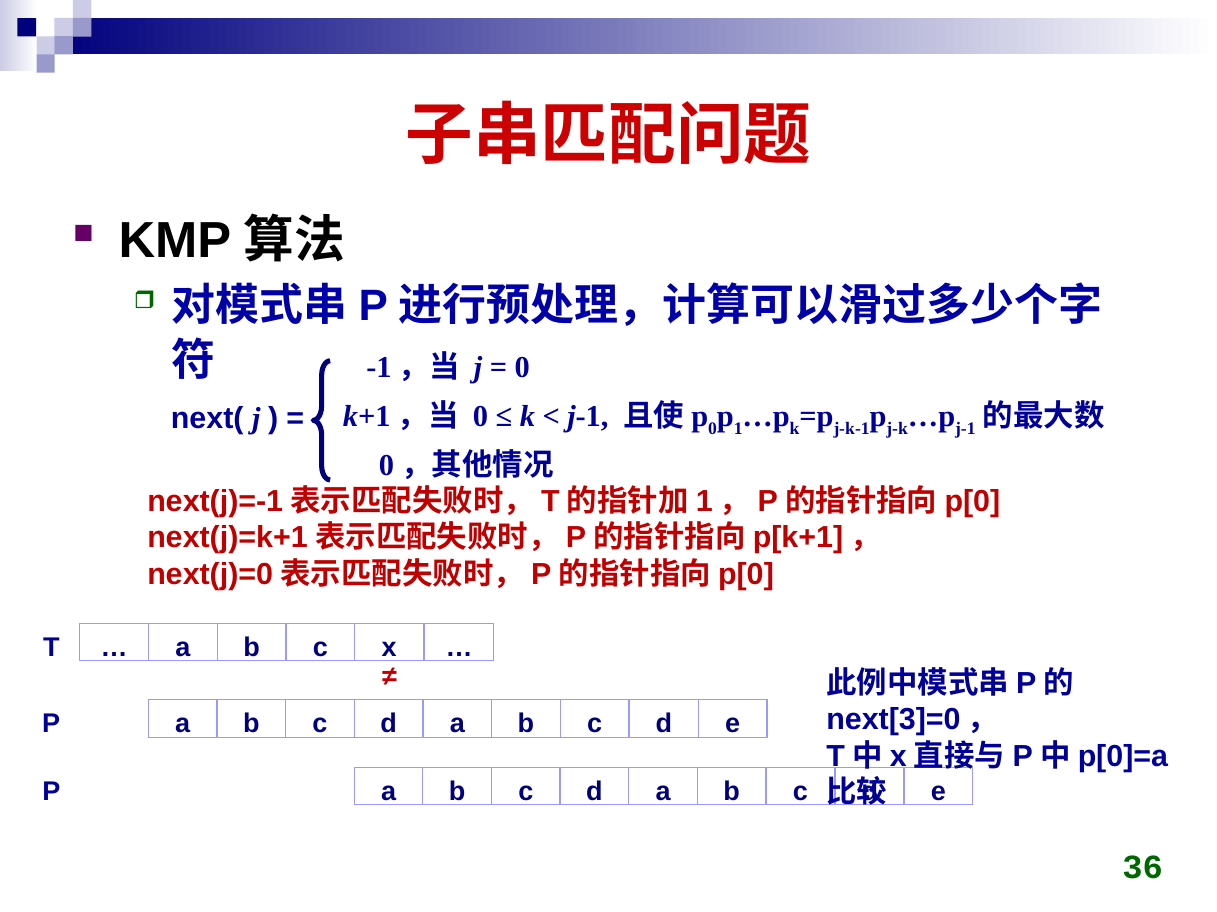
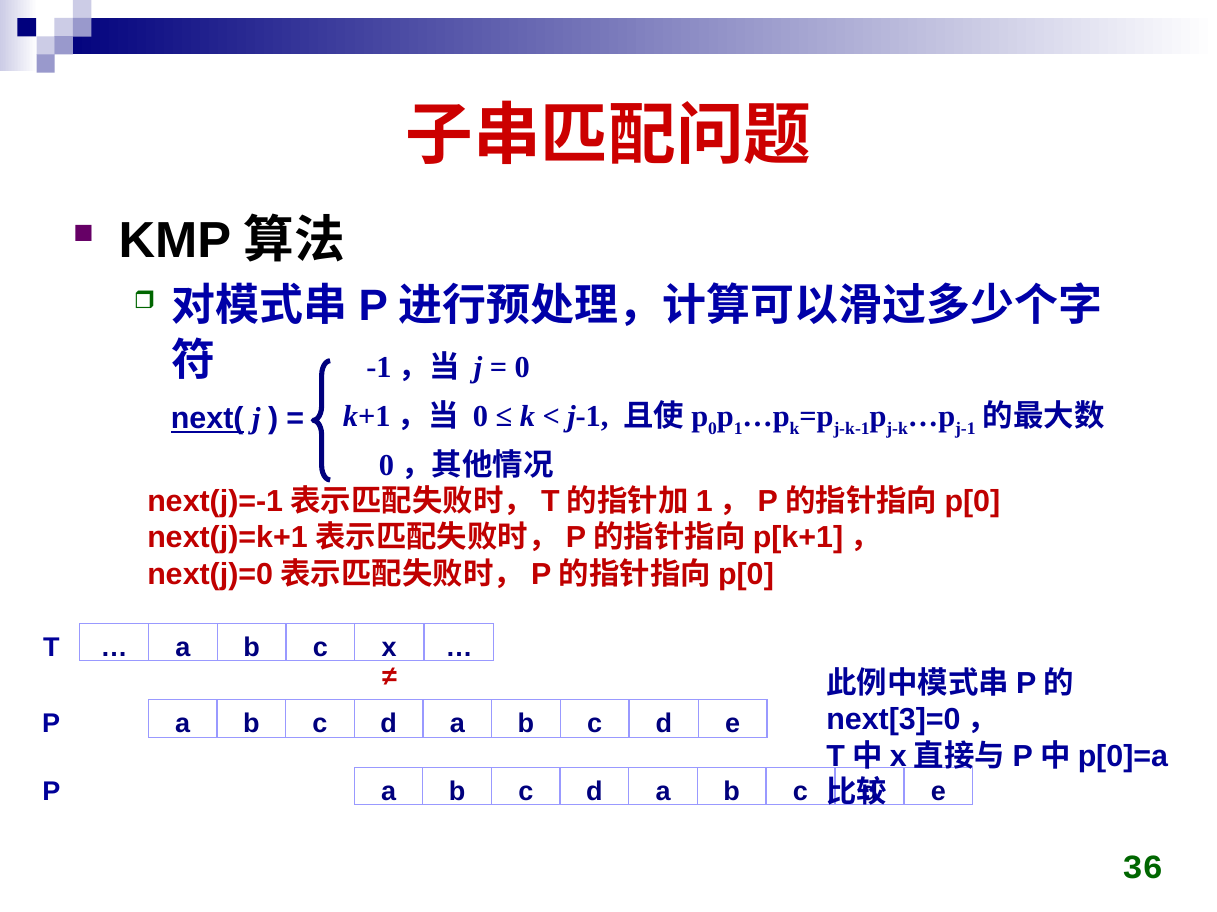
next( underline: none -> present
